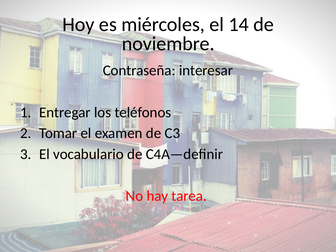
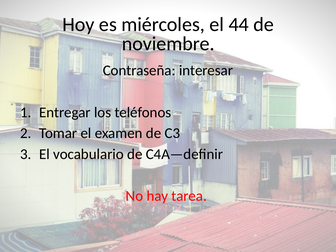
14: 14 -> 44
